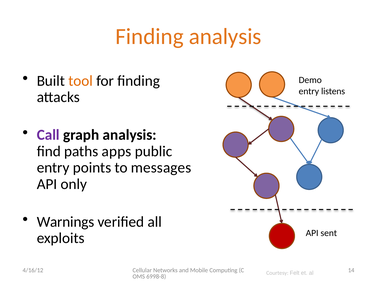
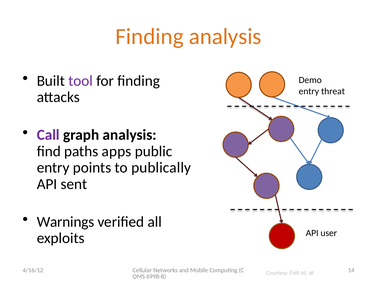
tool colour: orange -> purple
listens: listens -> threat
messages: messages -> publically
only: only -> sent
sent: sent -> user
